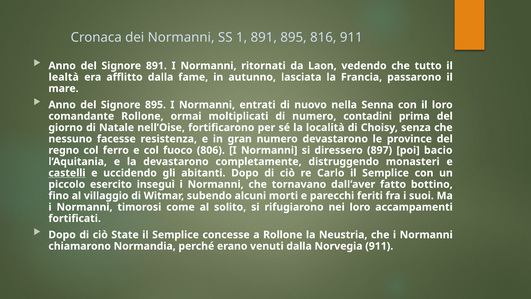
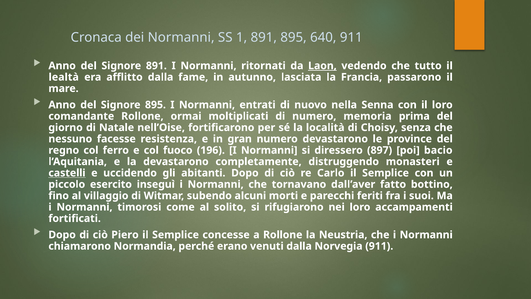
816: 816 -> 640
Laon underline: none -> present
contadini: contadini -> memoria
806: 806 -> 196
State: State -> Piero
